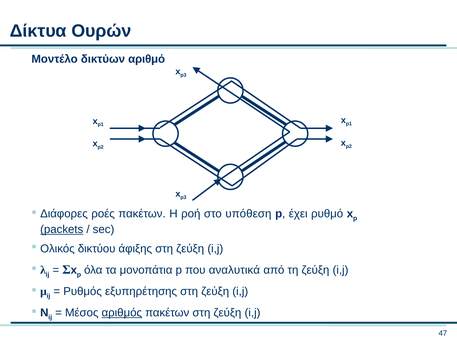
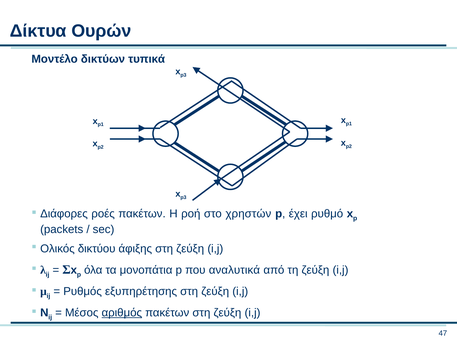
αριθμό: αριθμό -> τυπικά
υπόθεση: υπόθεση -> χρηστών
packets underline: present -> none
